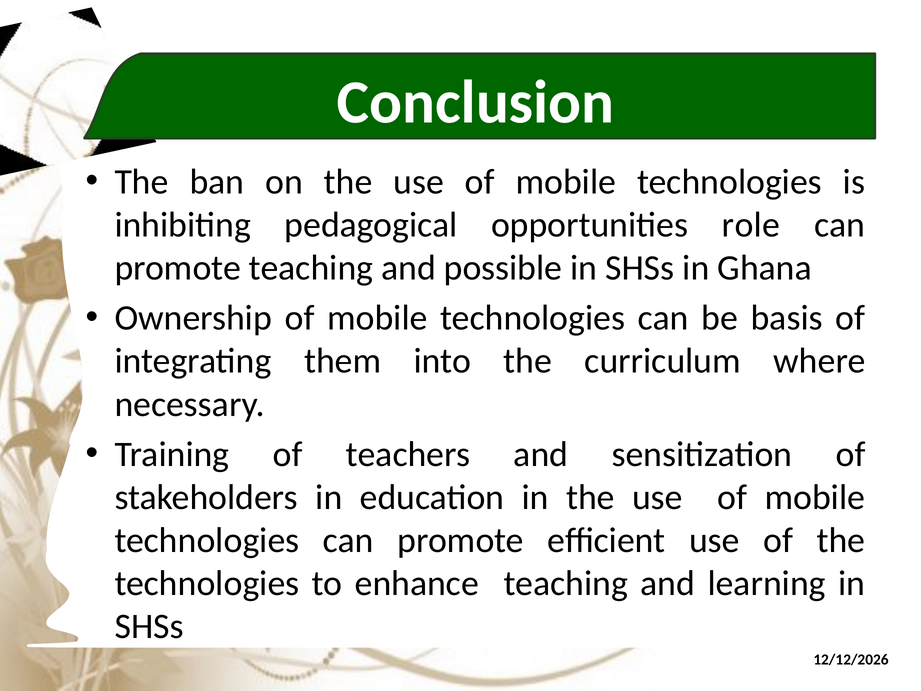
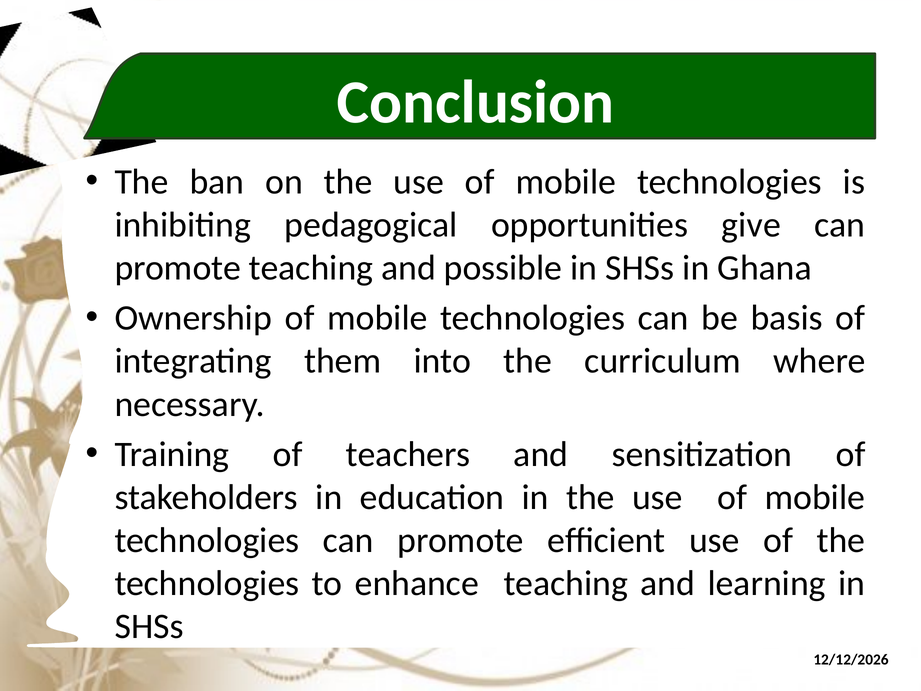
role: role -> give
